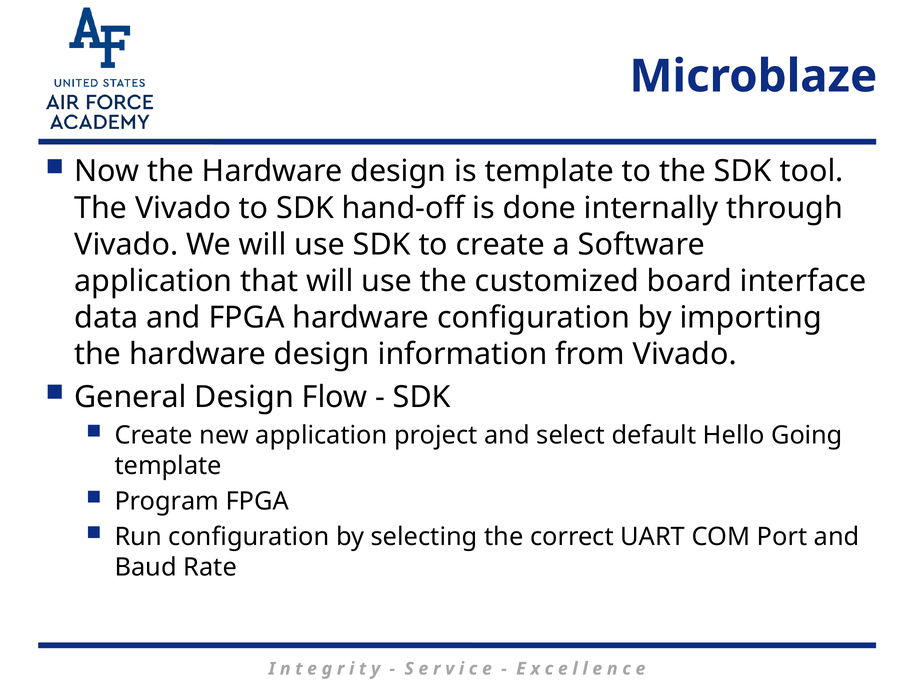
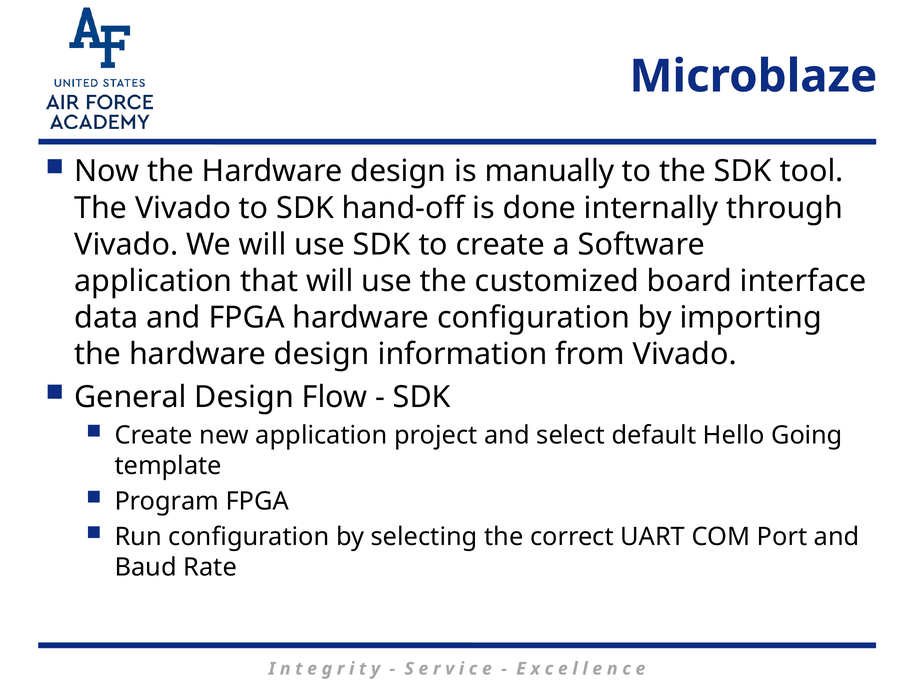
is template: template -> manually
